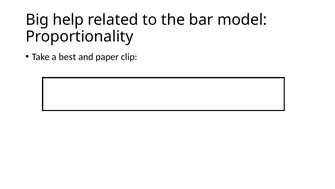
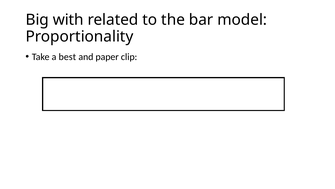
help: help -> with
